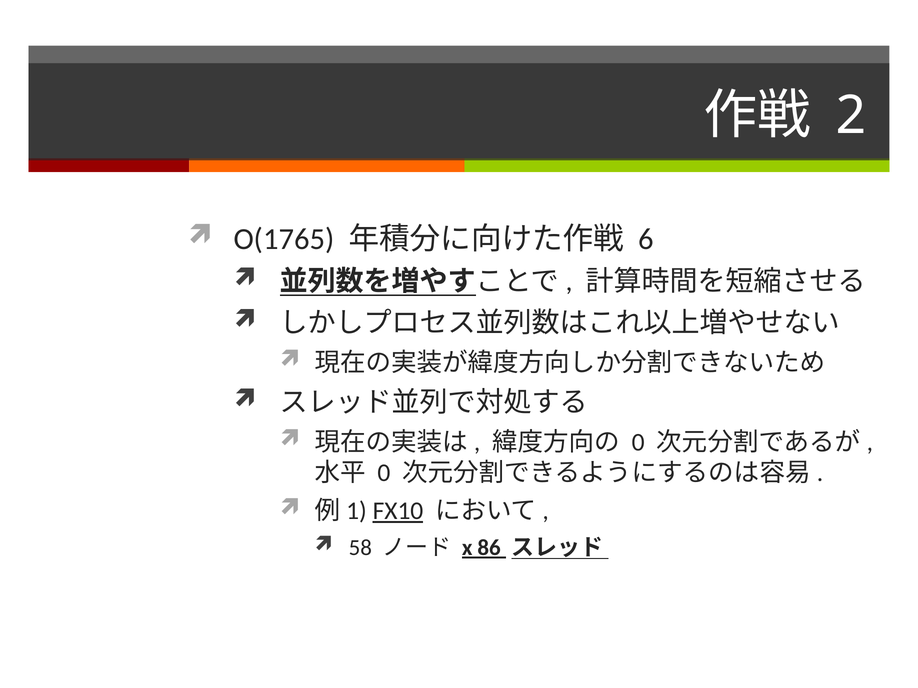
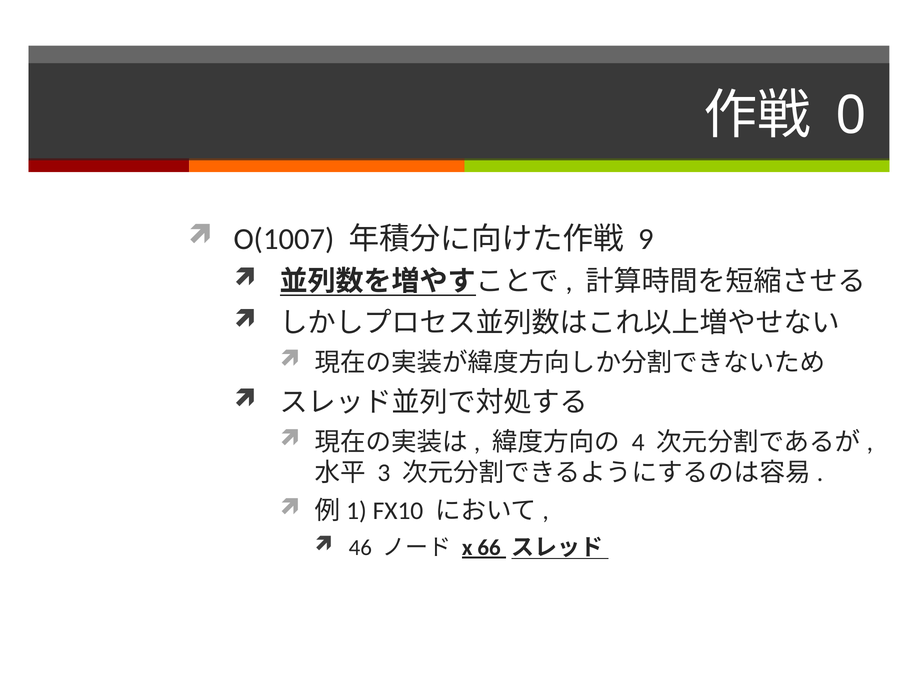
2: 2 -> 0
O(1765: O(1765 -> O(1007
6: 6 -> 9
0 at (638, 442): 0 -> 4
0 at (384, 473): 0 -> 3
FX10 underline: present -> none
58: 58 -> 46
86: 86 -> 66
